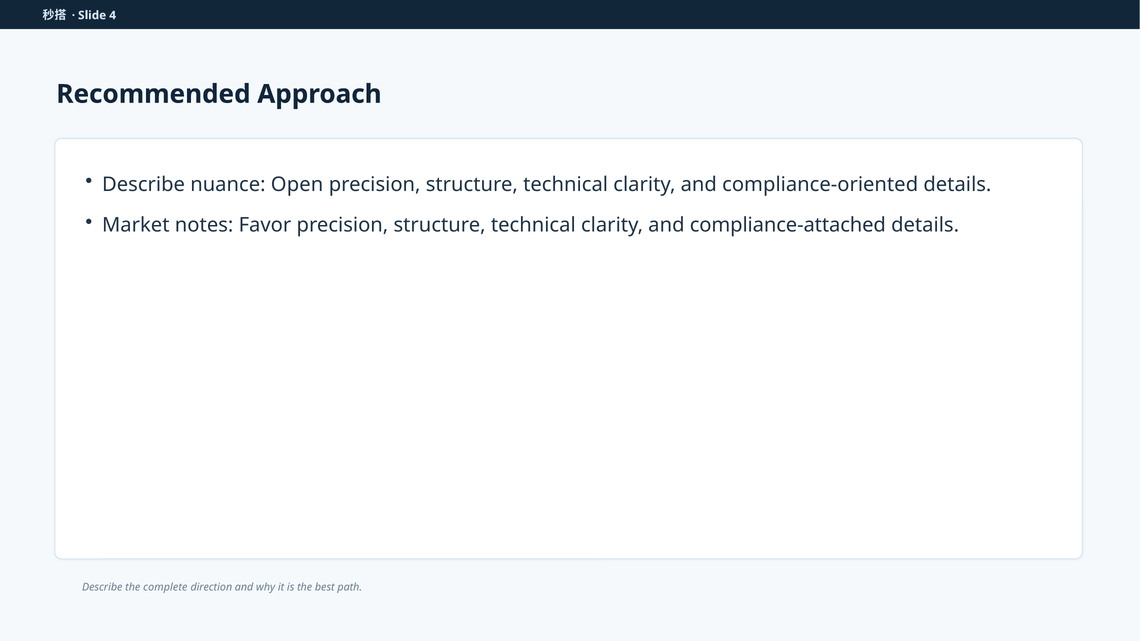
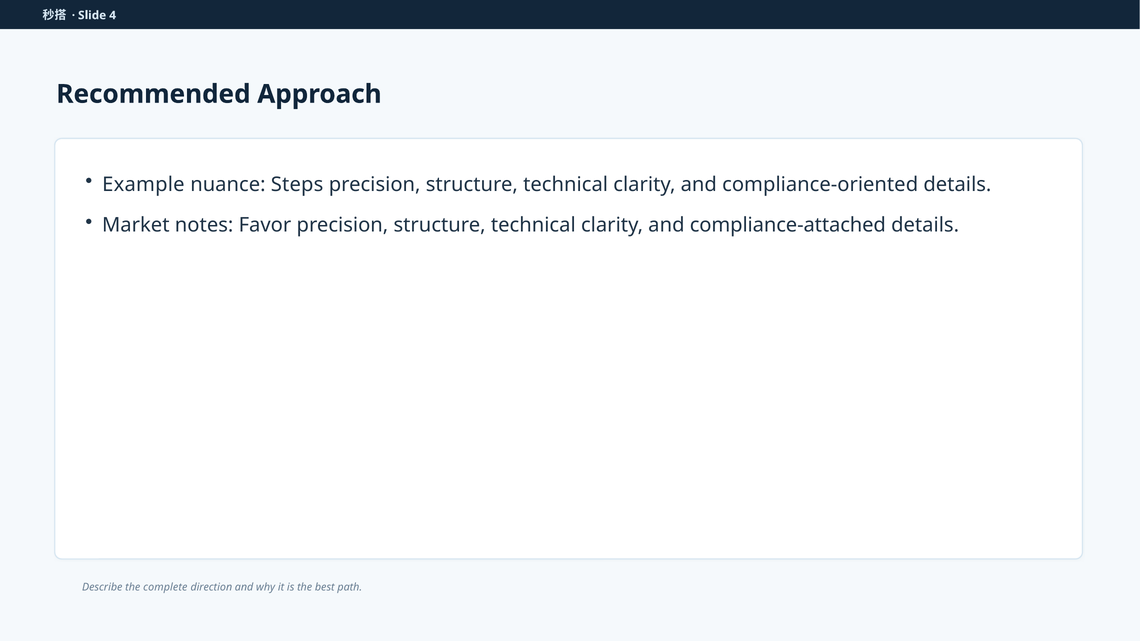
Describe at (144, 184): Describe -> Example
Open: Open -> Steps
